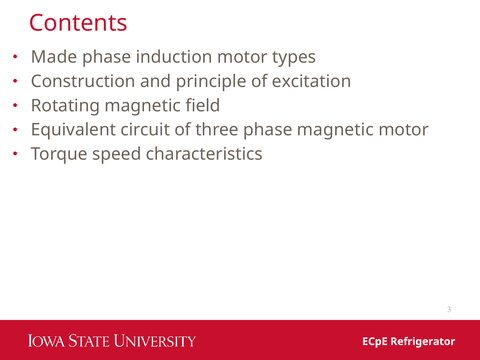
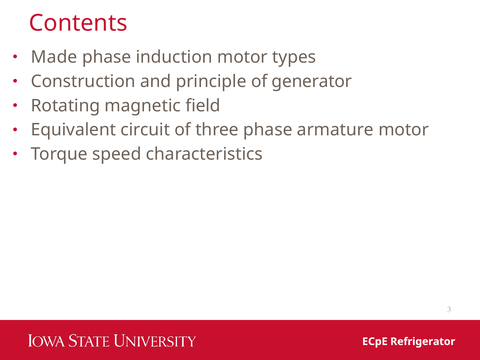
excitation: excitation -> generator
phase magnetic: magnetic -> armature
